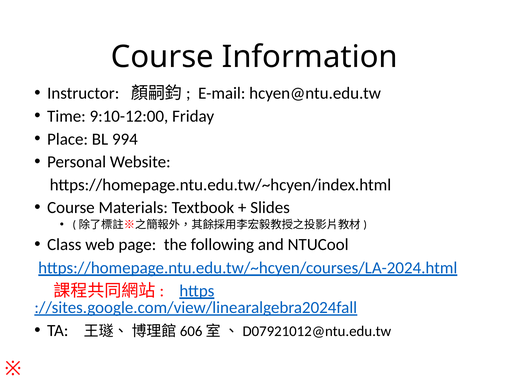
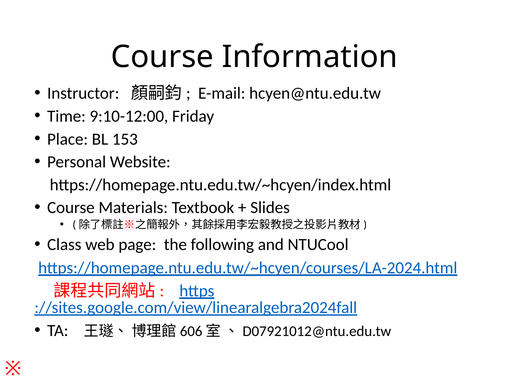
994: 994 -> 153
